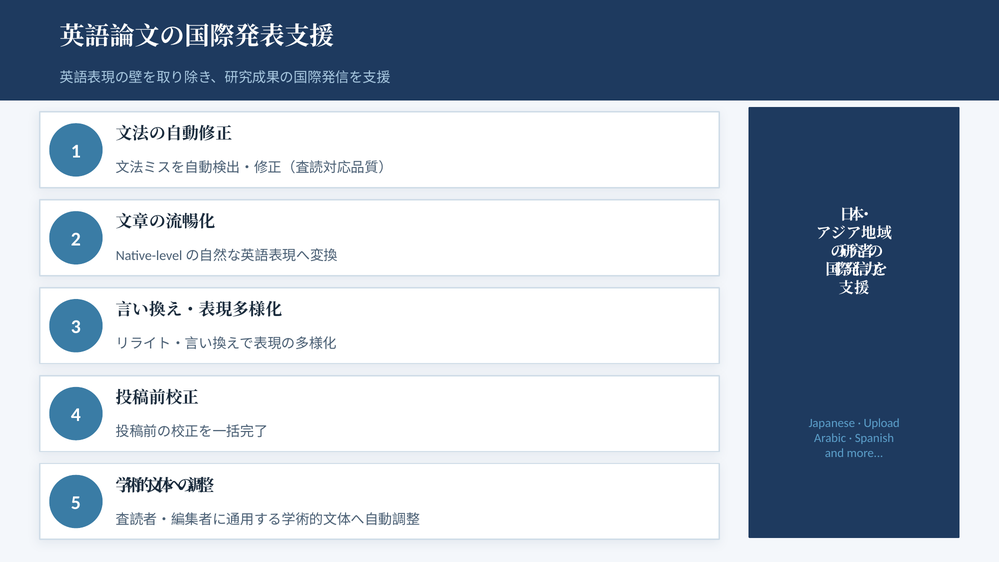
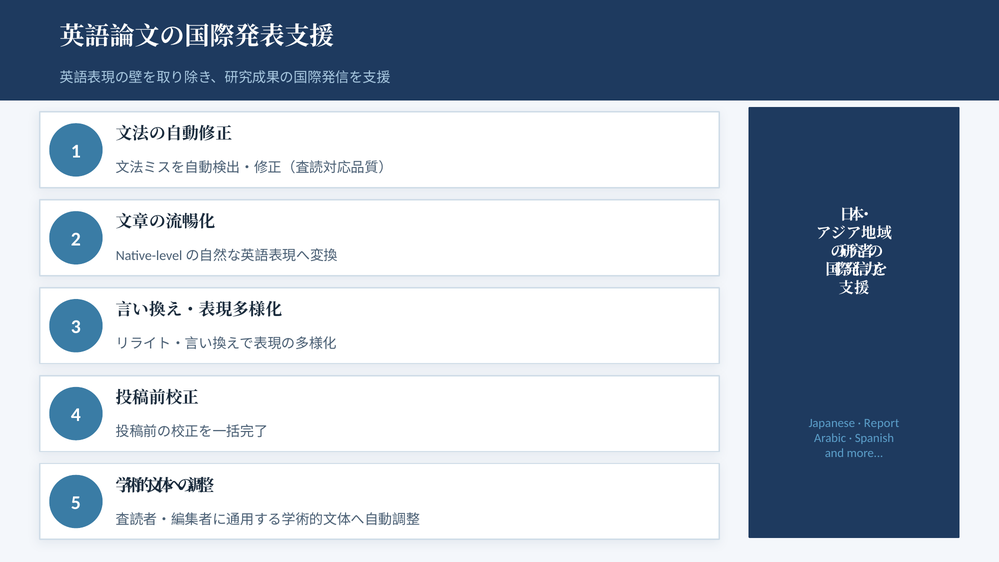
Upload: Upload -> Report
